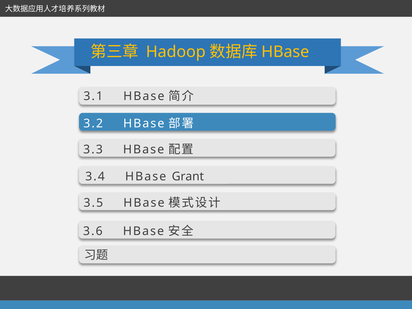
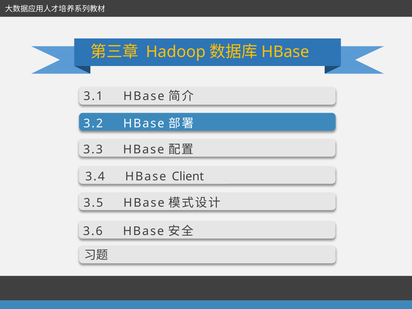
Grant: Grant -> Client
